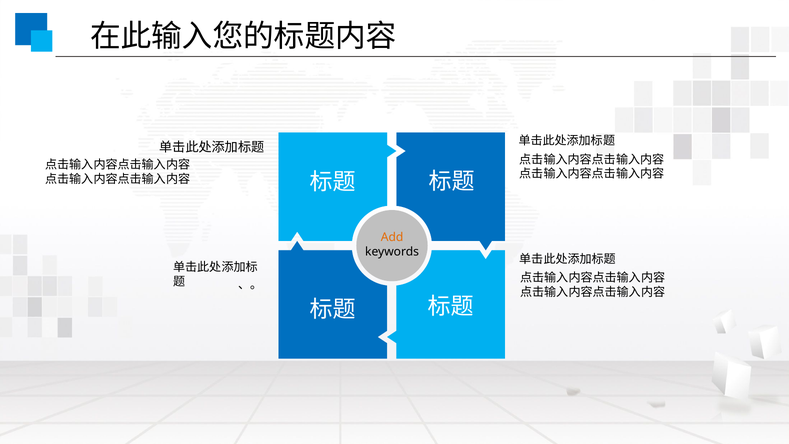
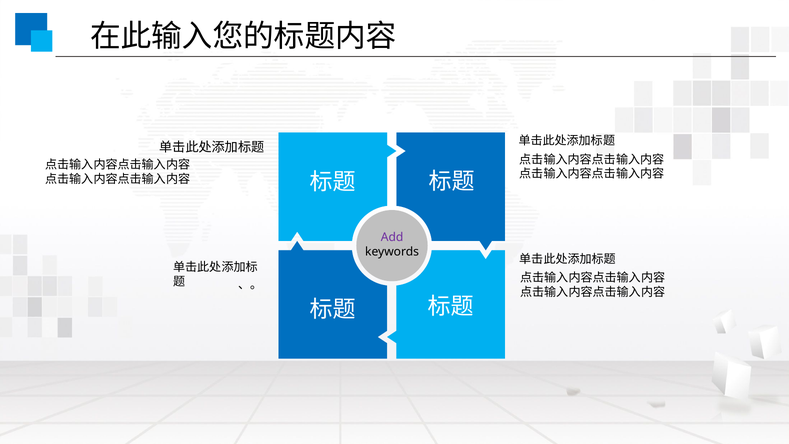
Add colour: orange -> purple
